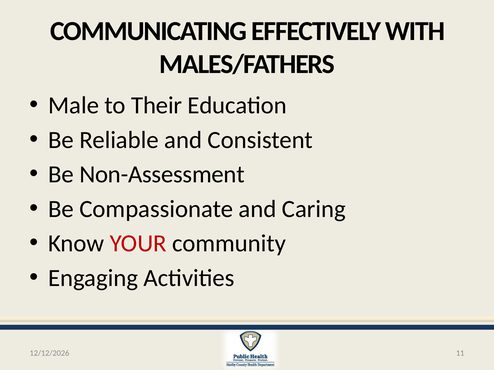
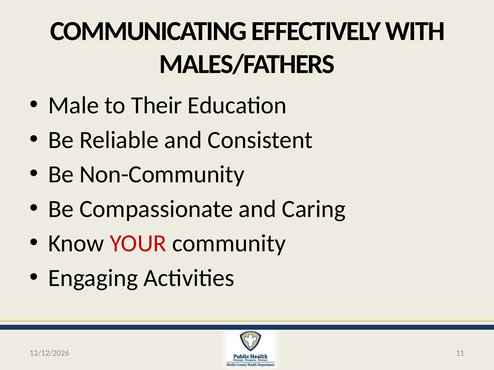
Non-Assessment: Non-Assessment -> Non-Community
